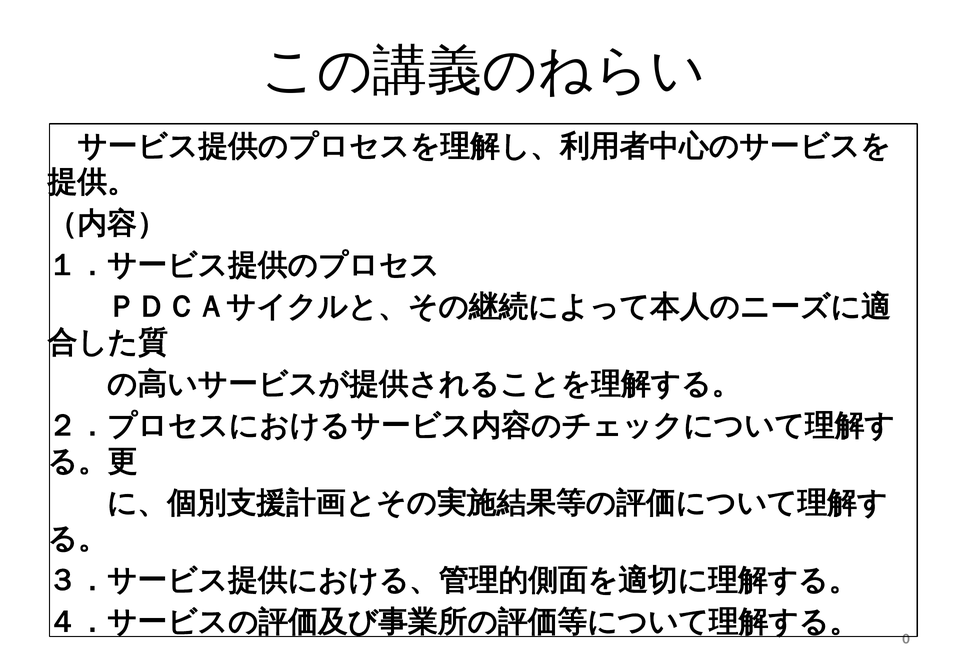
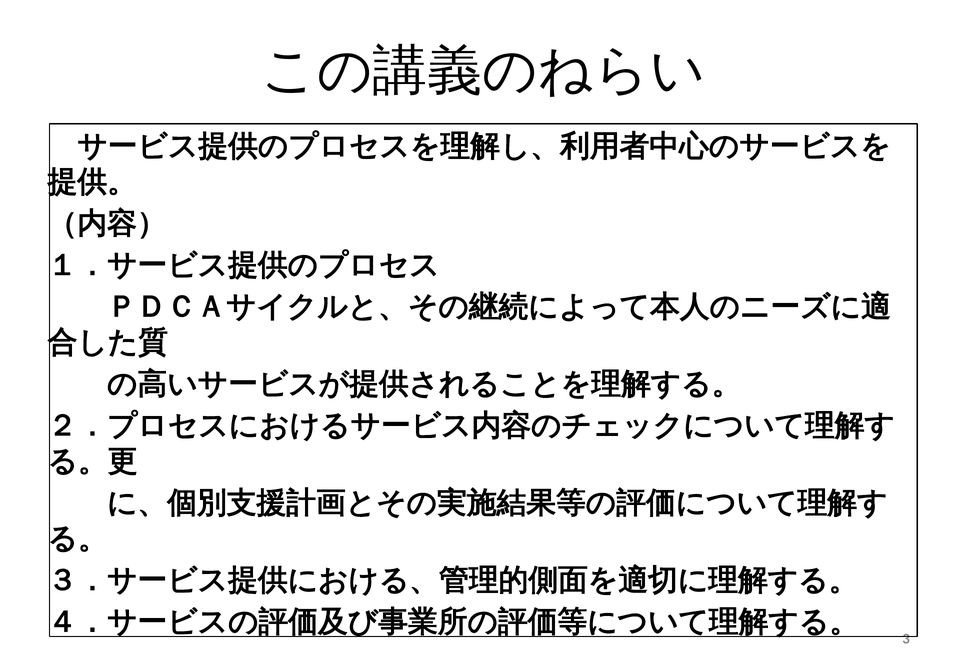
0: 0 -> 3
